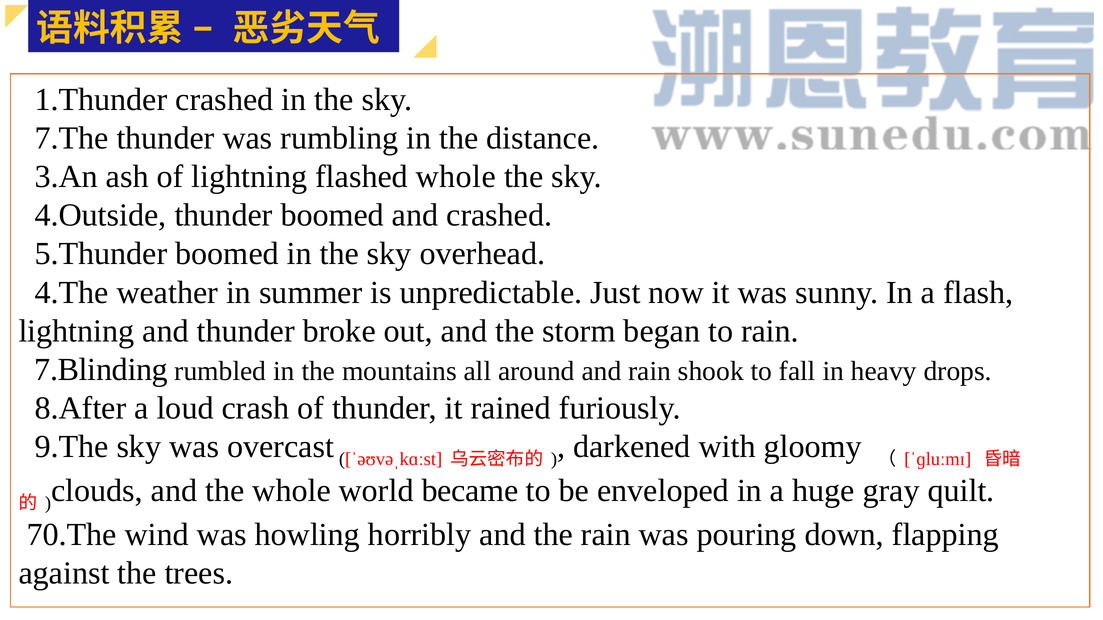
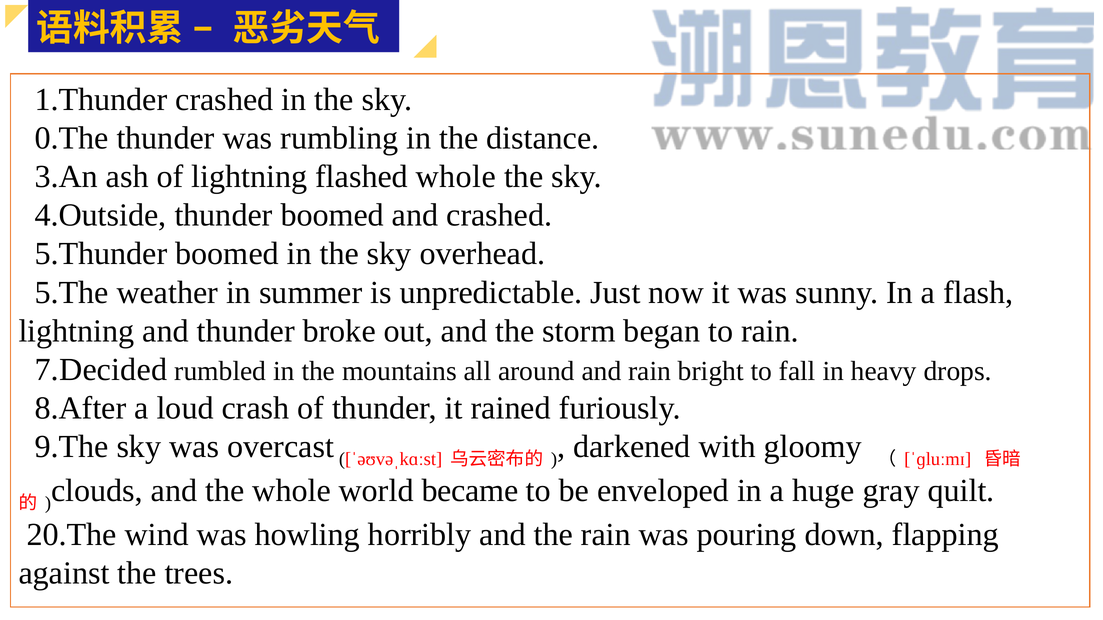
7.The: 7.The -> 0.The
4.The: 4.The -> 5.The
7.Blinding: 7.Blinding -> 7.Decided
shook: shook -> bright
70.The: 70.The -> 20.The
